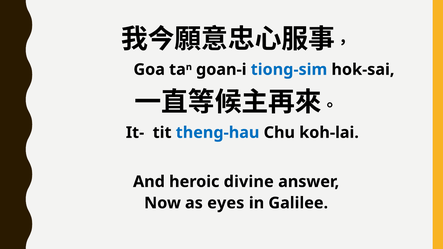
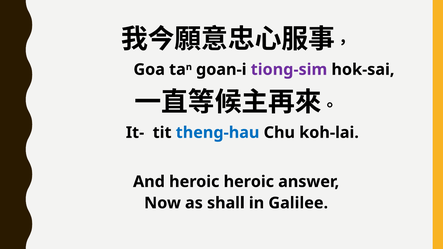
tiong-sim colour: blue -> purple
heroic divine: divine -> heroic
eyes: eyes -> shall
